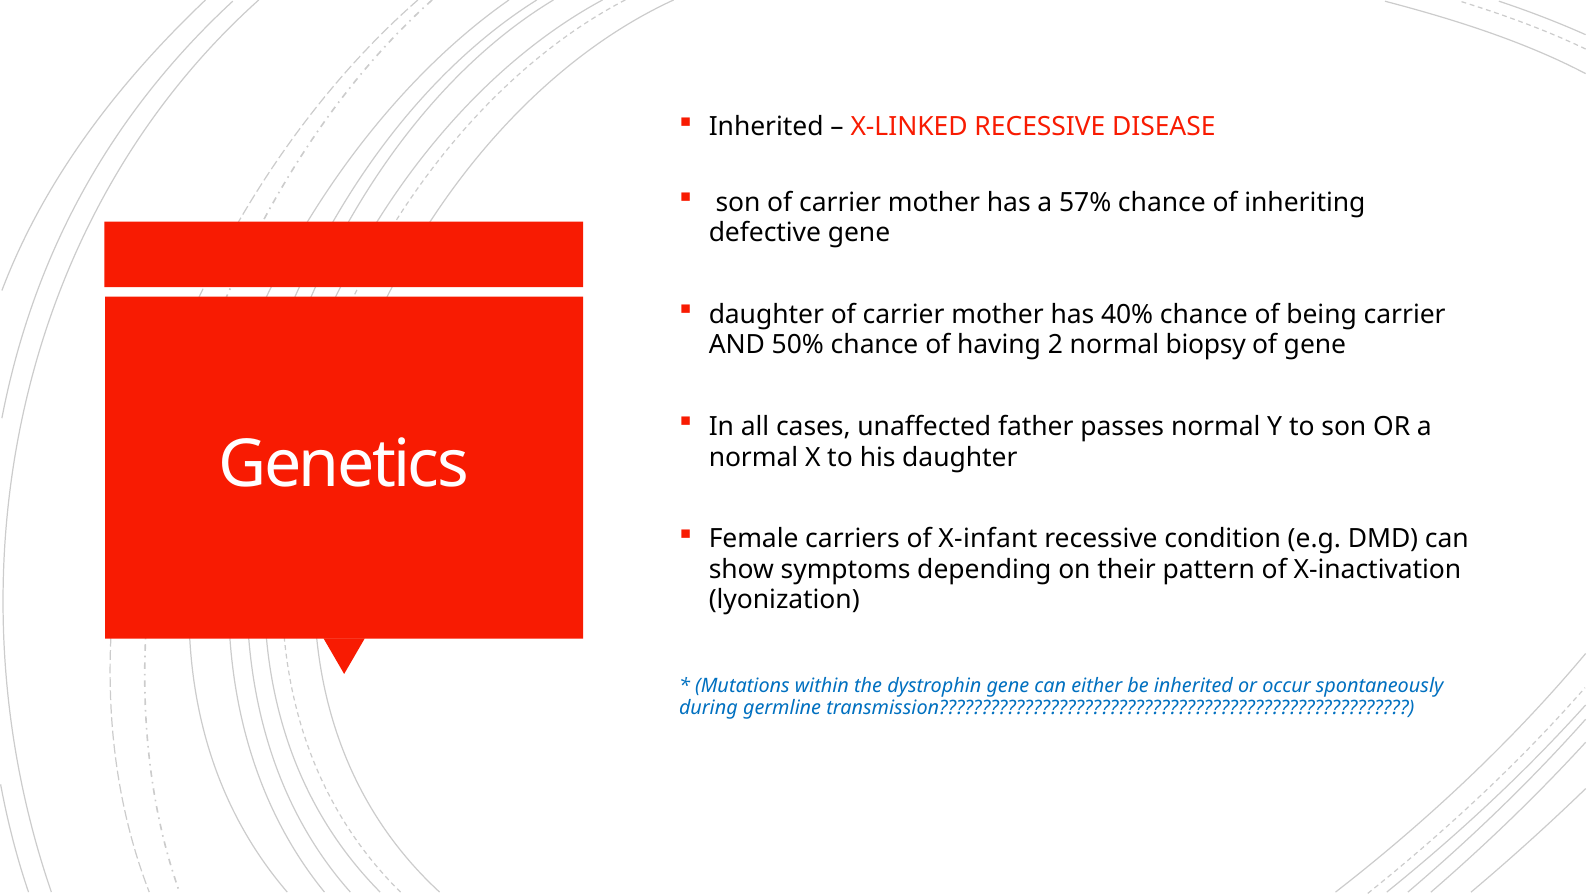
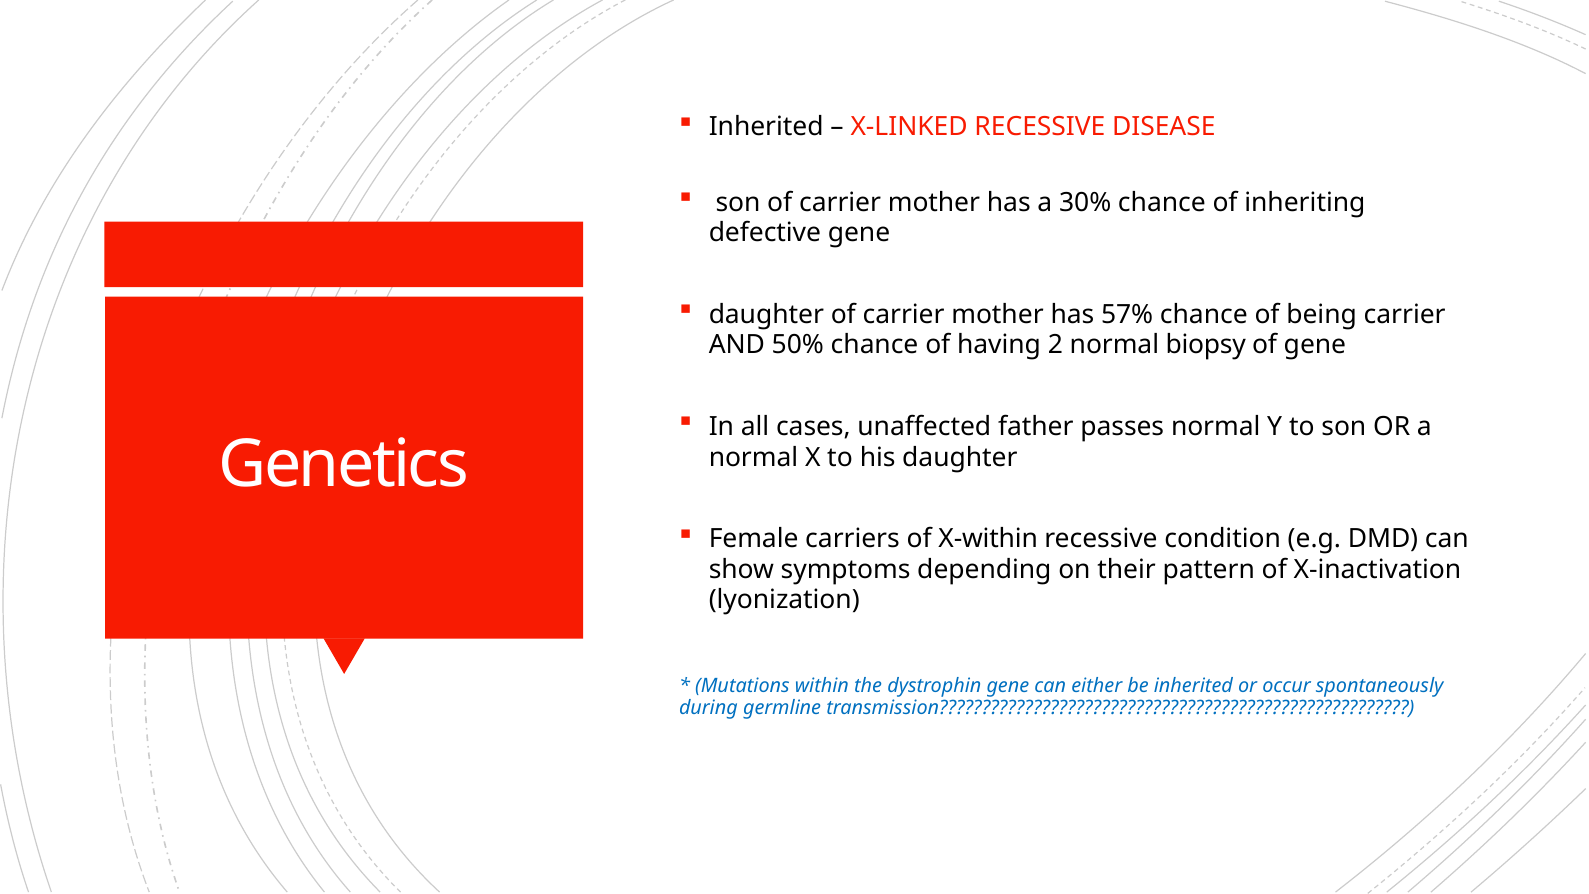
57%: 57% -> 30%
40%: 40% -> 57%
X-infant: X-infant -> X-within
